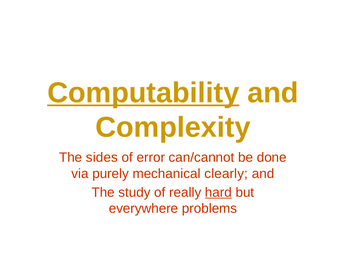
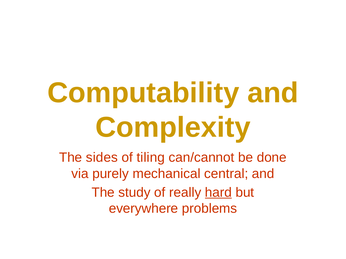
Computability underline: present -> none
error: error -> tiling
clearly: clearly -> central
